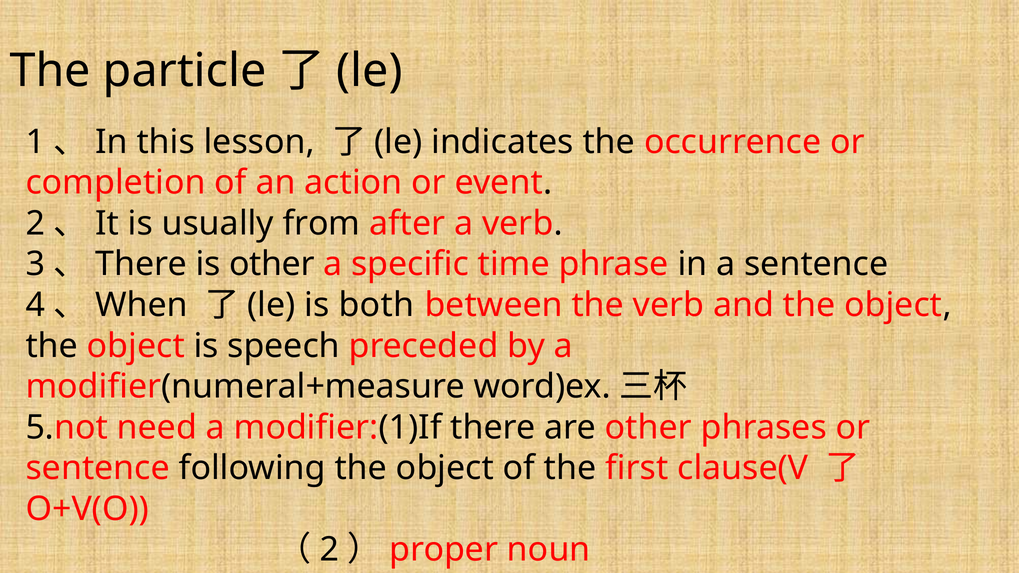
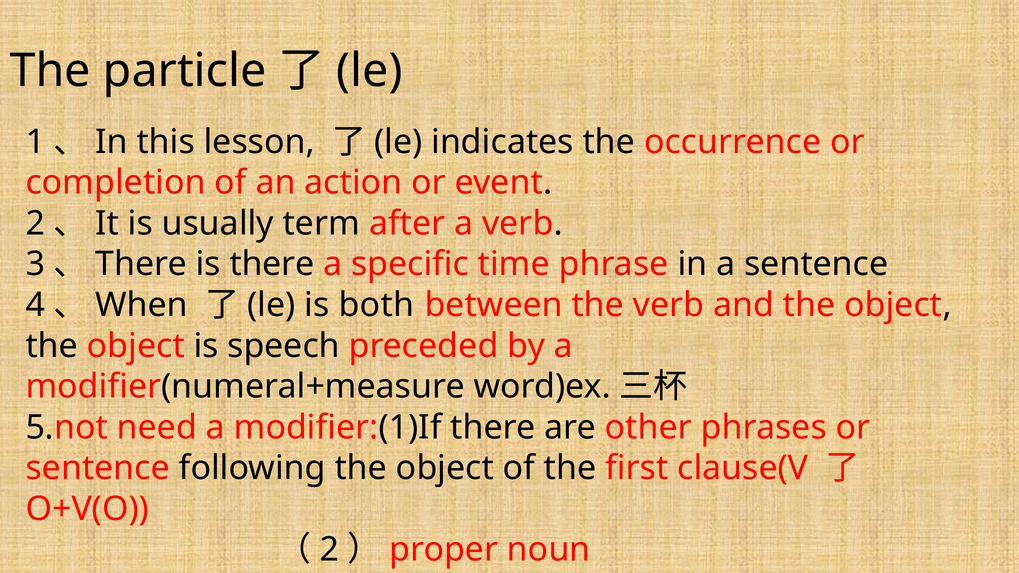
from: from -> term
is other: other -> there
